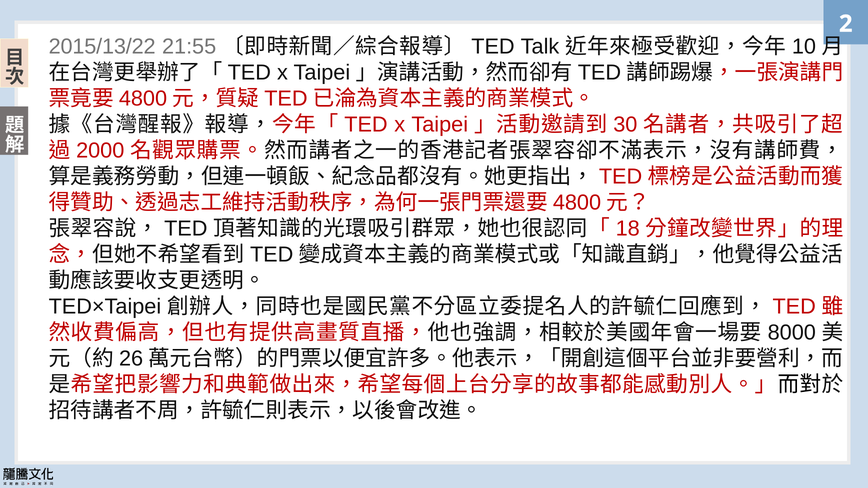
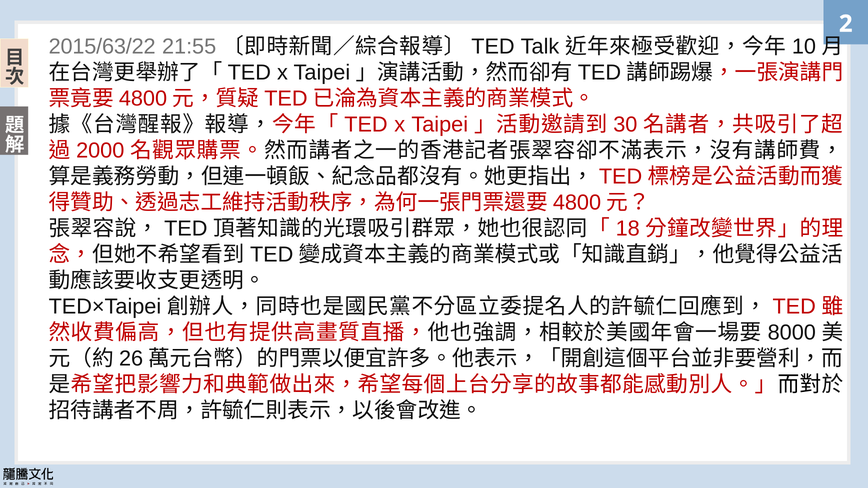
2015/13/22: 2015/13/22 -> 2015/63/22
